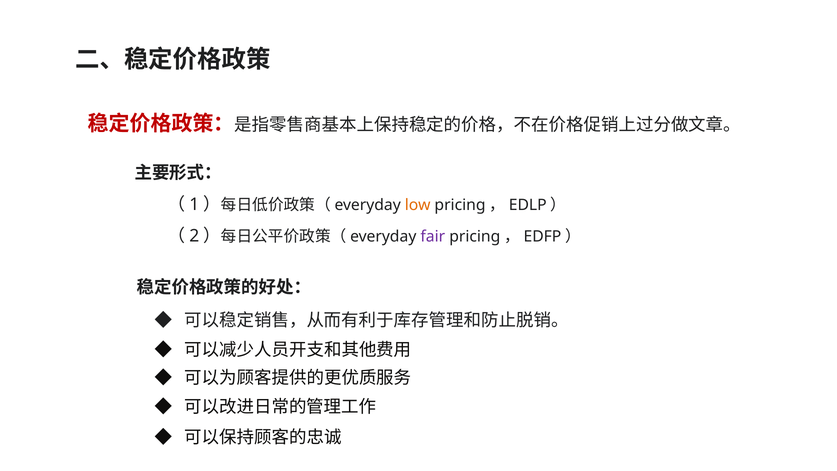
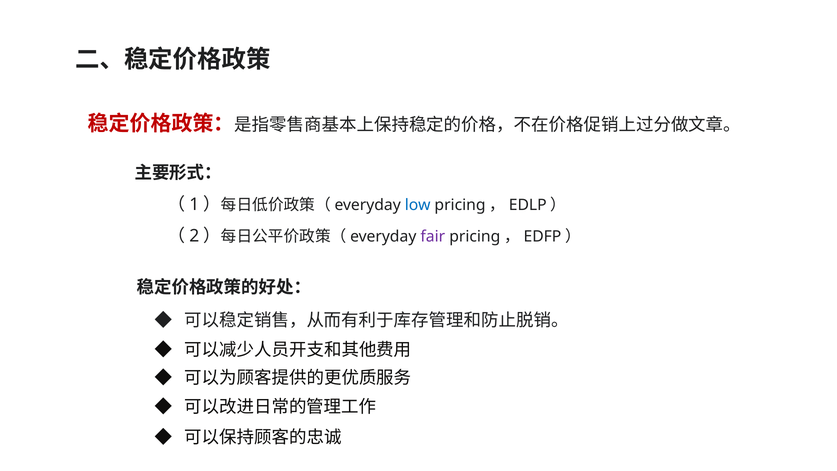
low colour: orange -> blue
